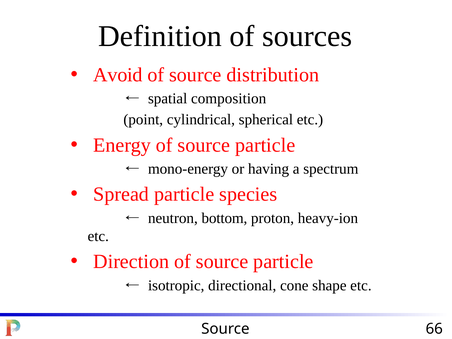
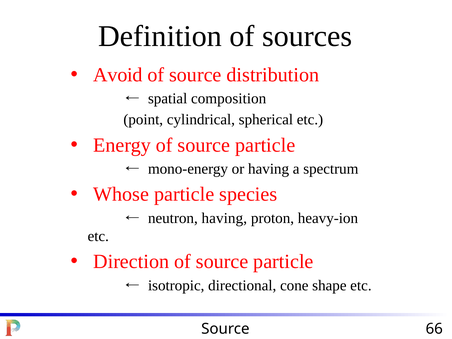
Spread: Spread -> Whose
neutron bottom: bottom -> having
